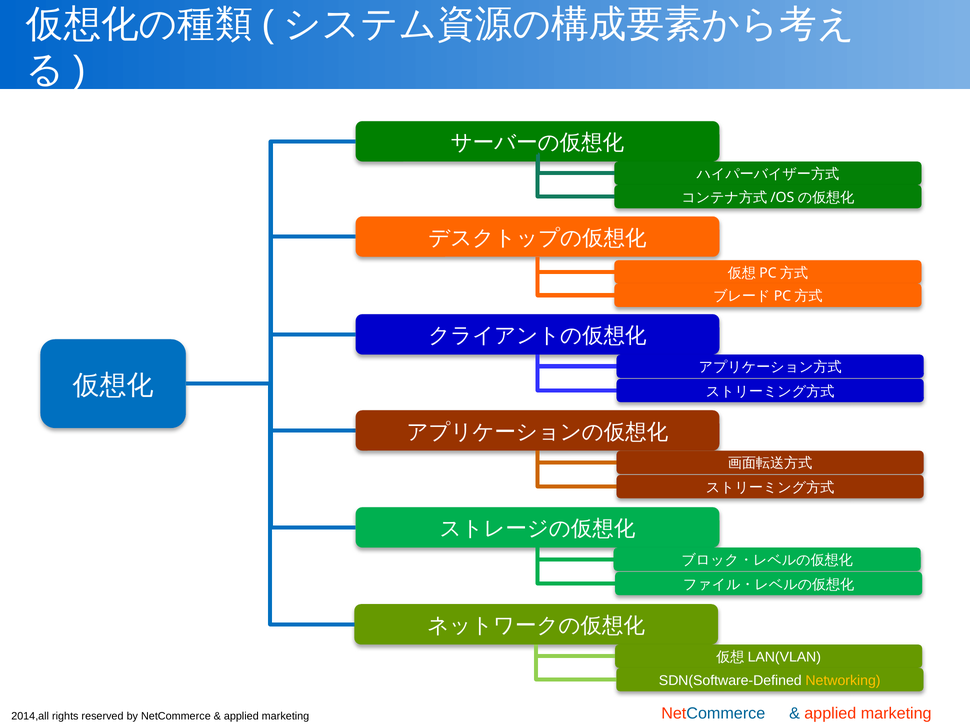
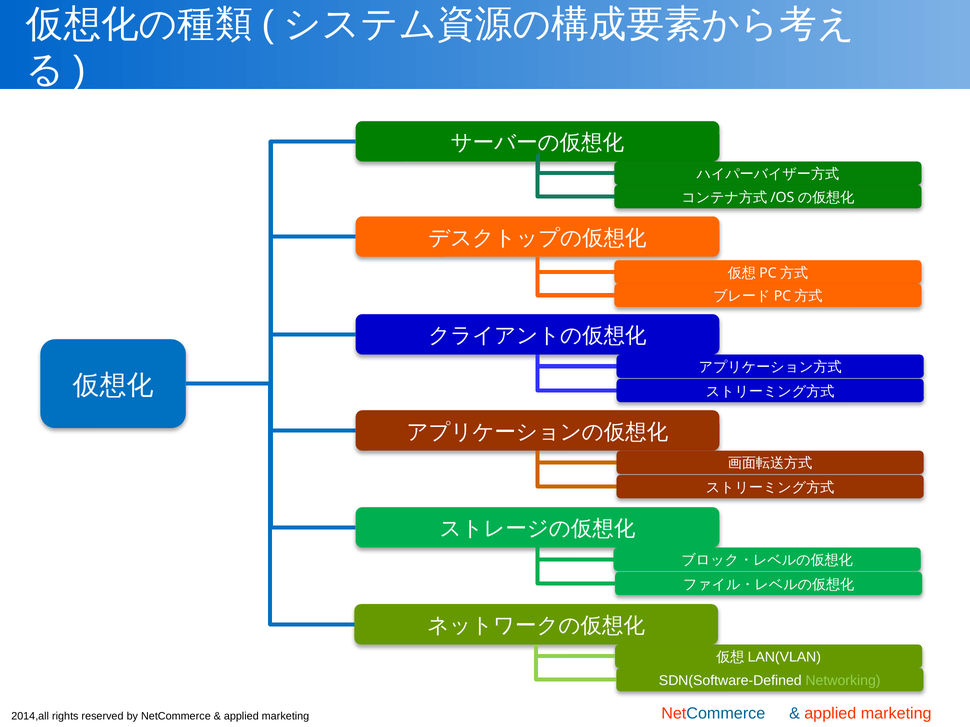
Networking colour: yellow -> light green
